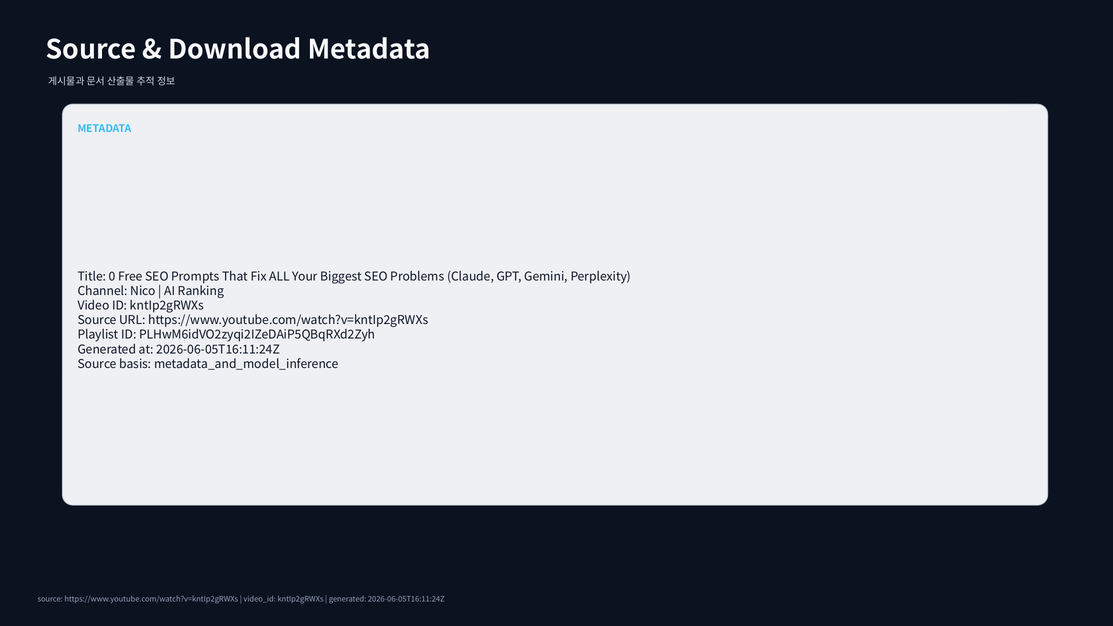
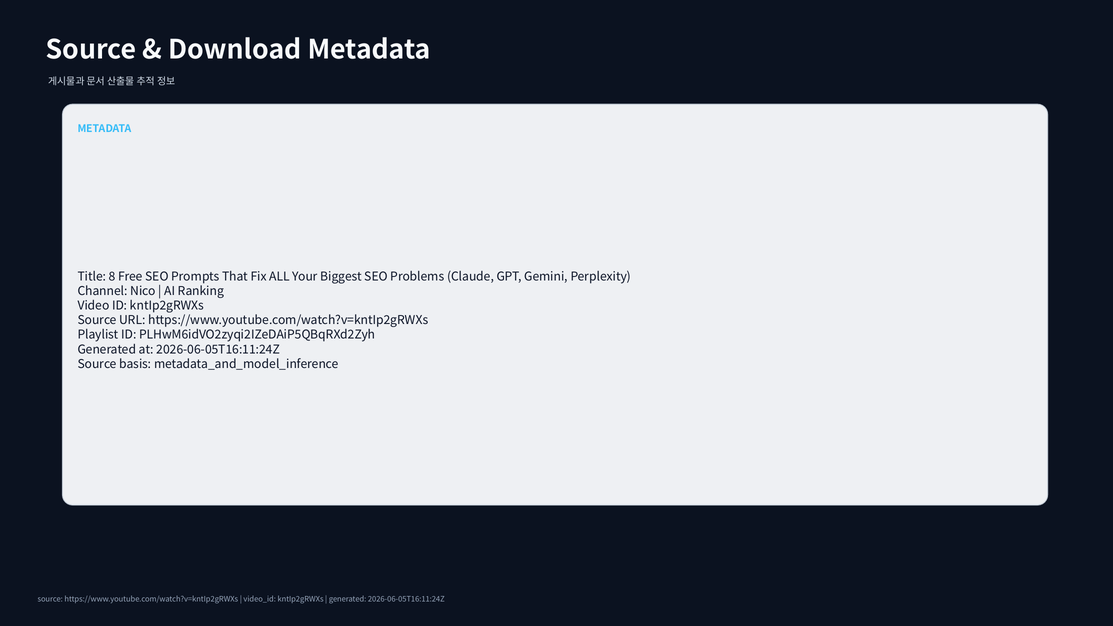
0: 0 -> 8
